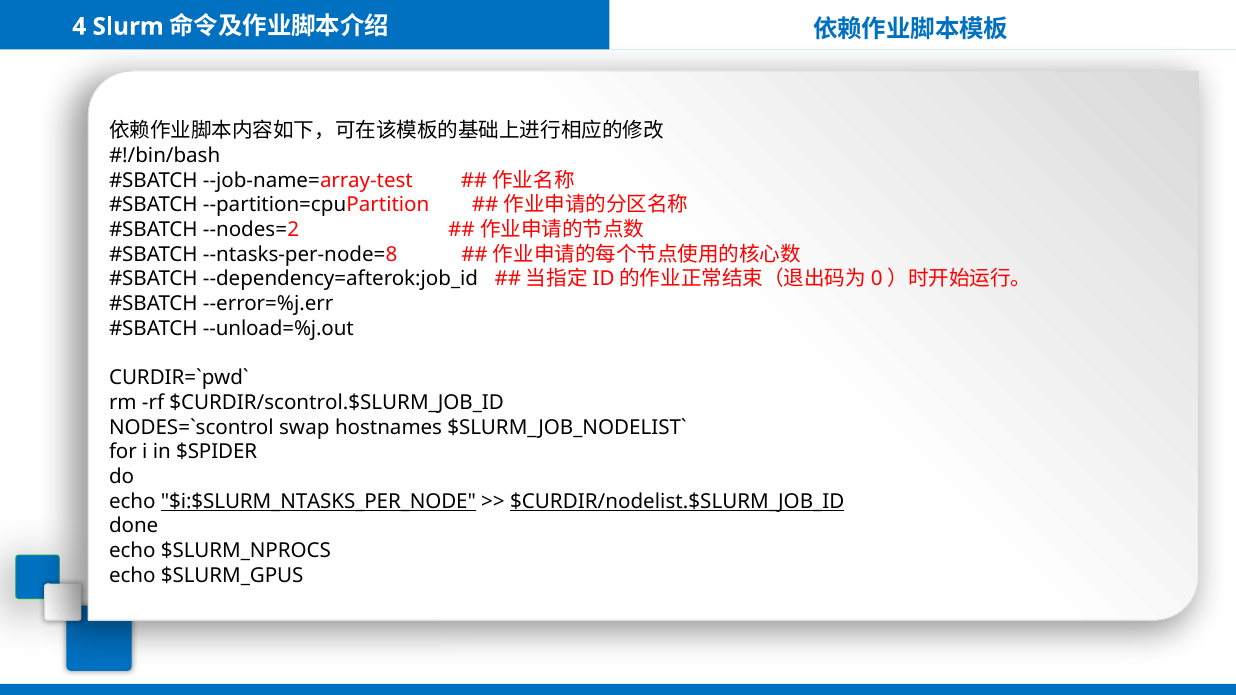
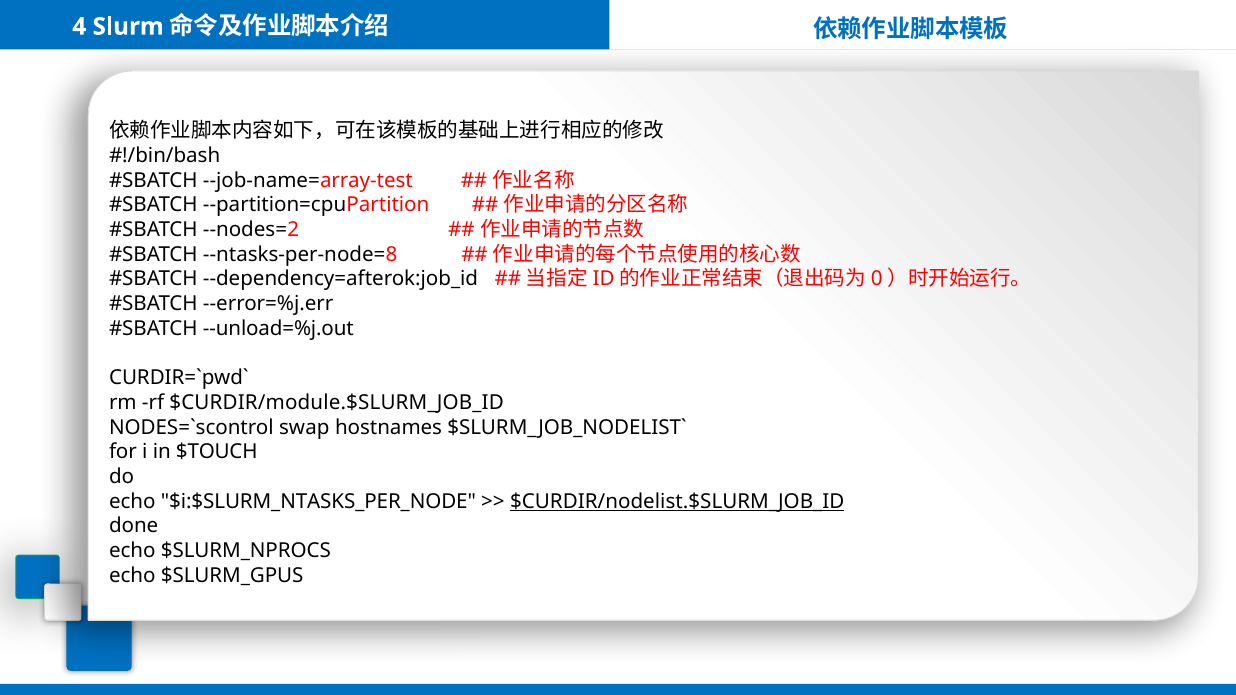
$CURDIR/scontrol.$SLURM_JOB_ID: $CURDIR/scontrol.$SLURM_JOB_ID -> $CURDIR/module.$SLURM_JOB_ID
$SPIDER: $SPIDER -> $TOUCH
$i:$SLURM_NTASKS_PER_NODE underline: present -> none
